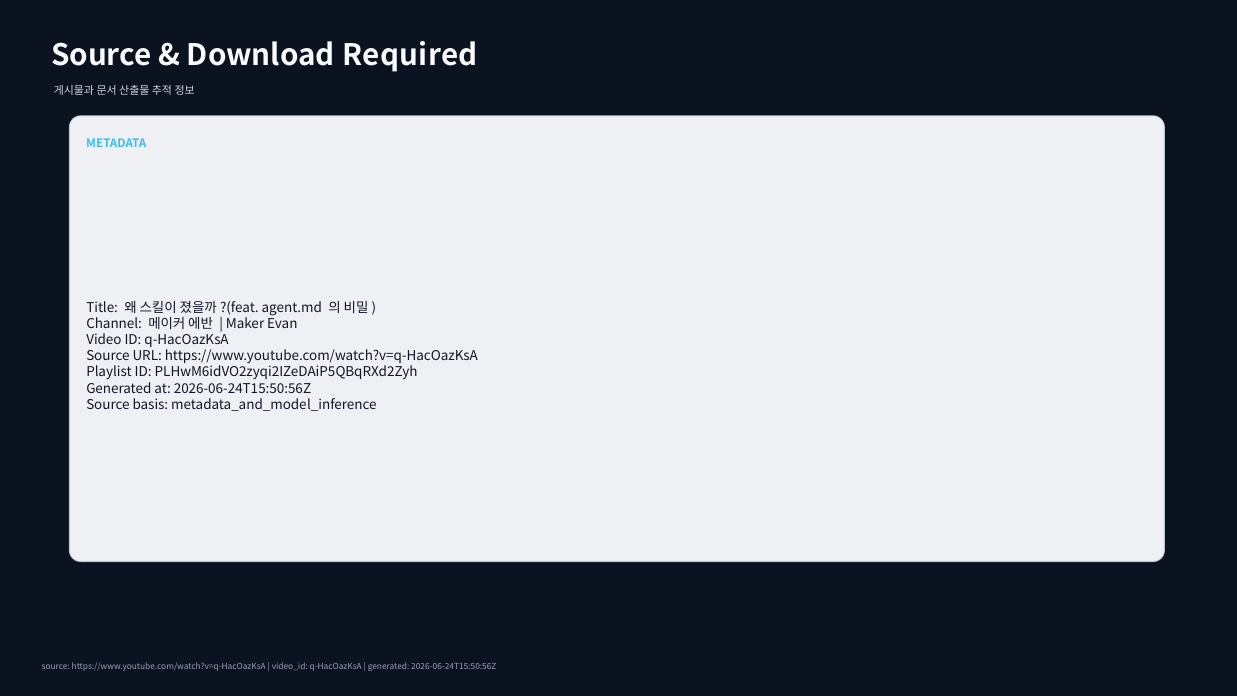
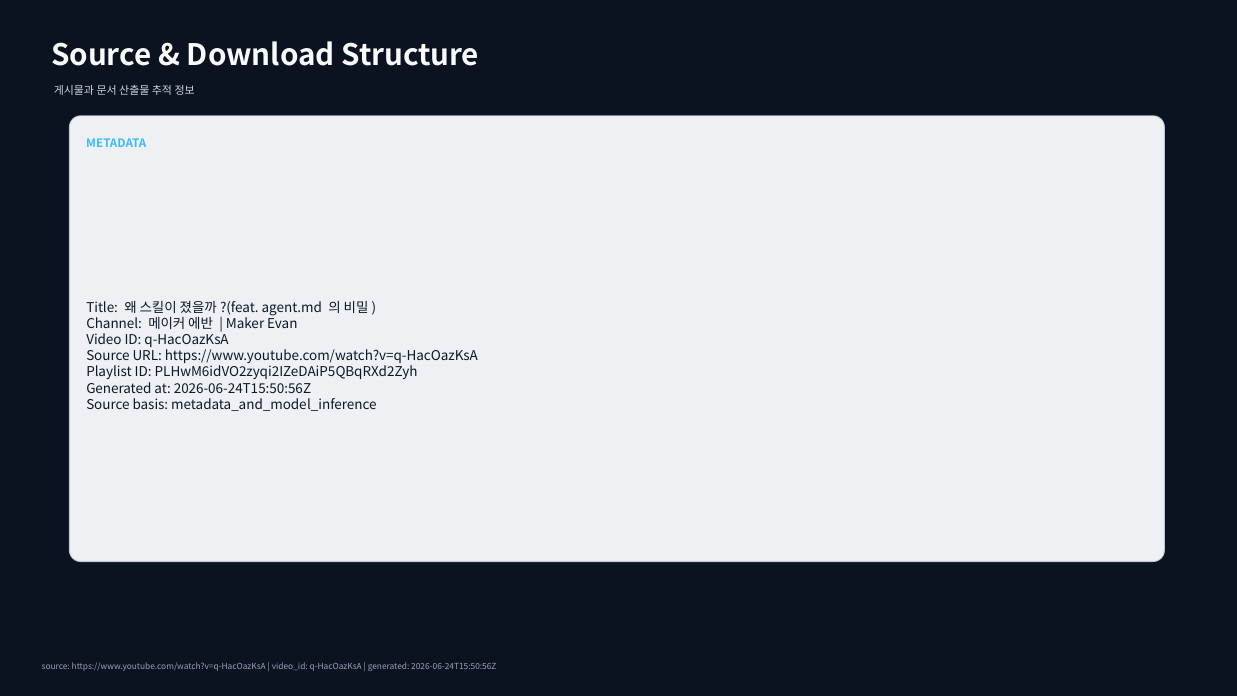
Required: Required -> Structure
